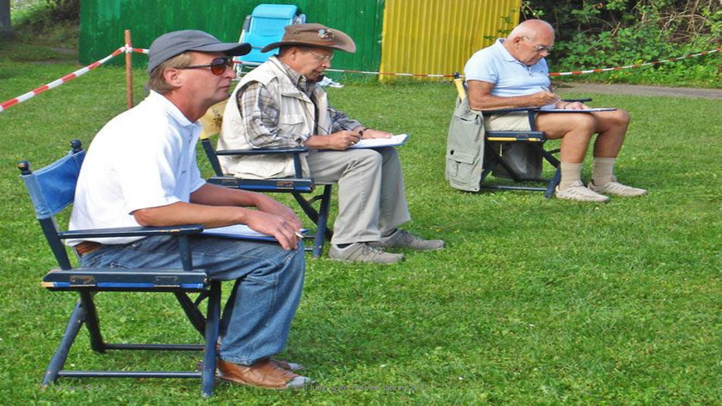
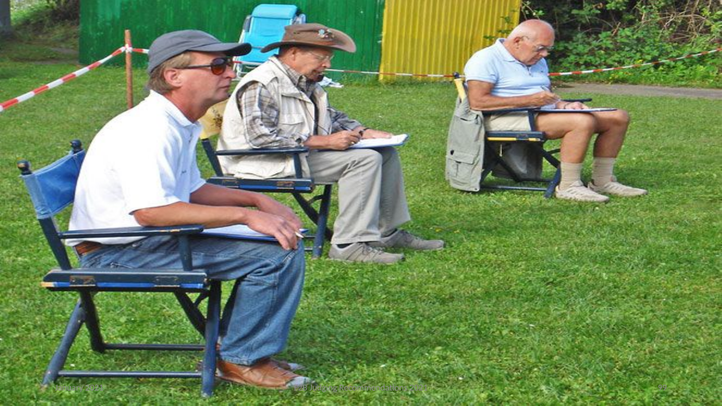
65: 65 -> 99
